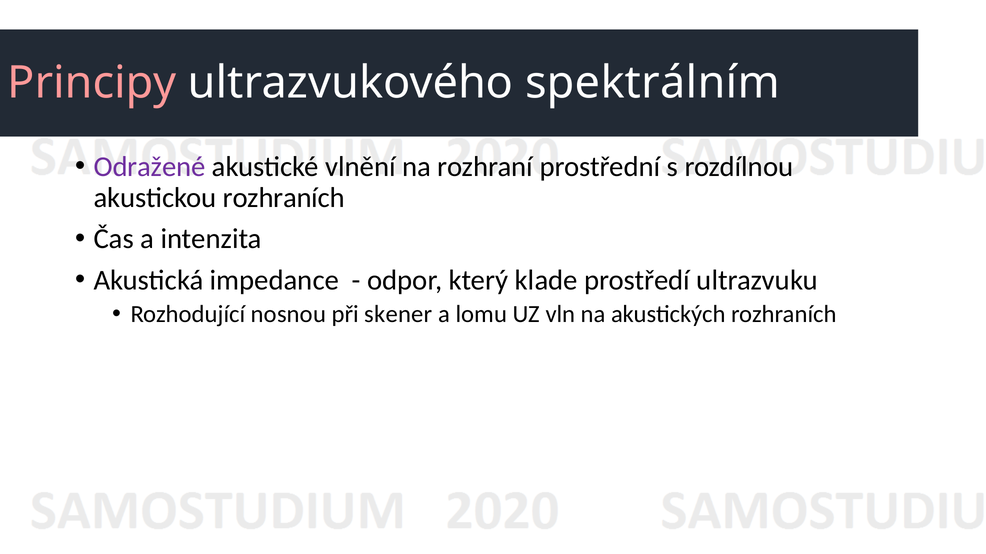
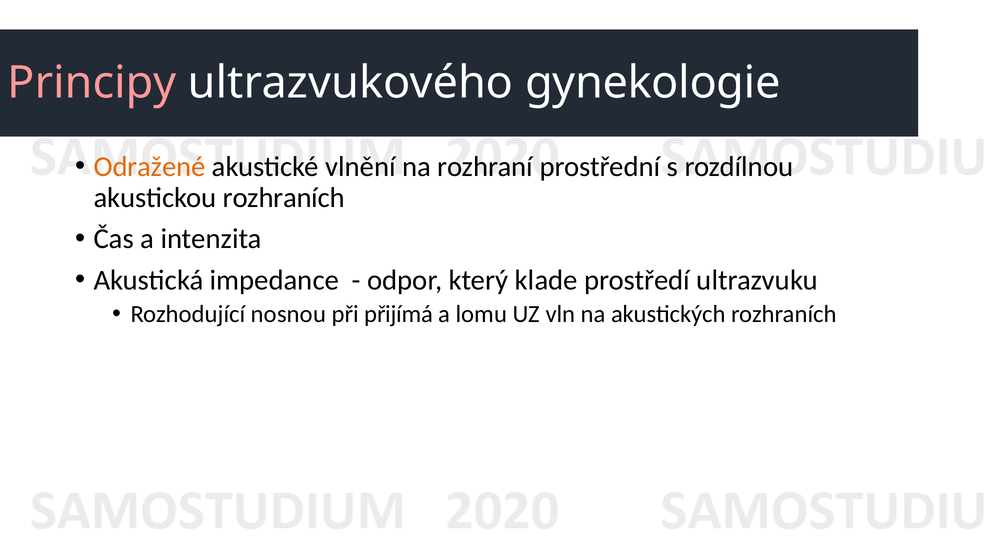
spektrálním: spektrálním -> gynekologie
Odražené colour: purple -> orange
skener: skener -> přijímá
